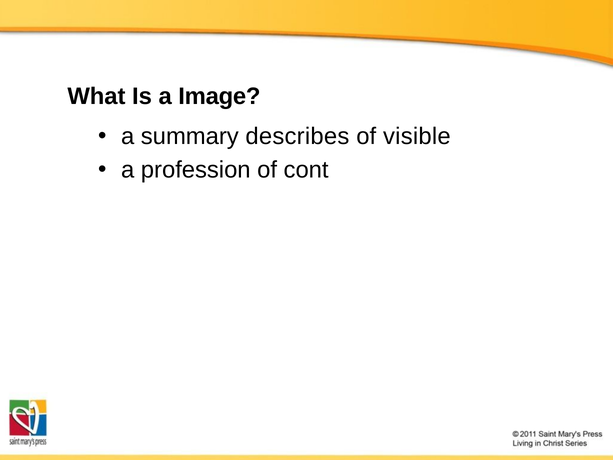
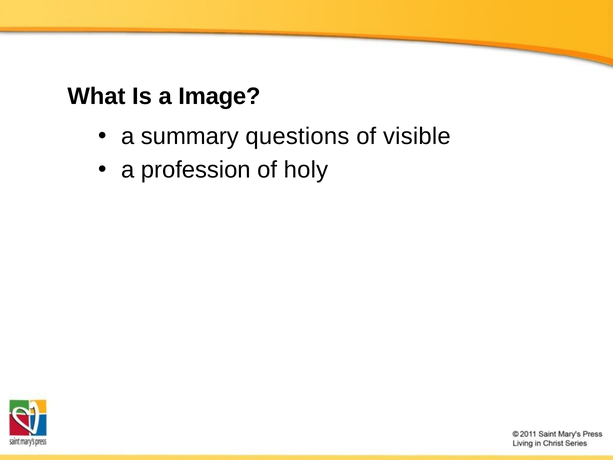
describes: describes -> questions
cont: cont -> holy
